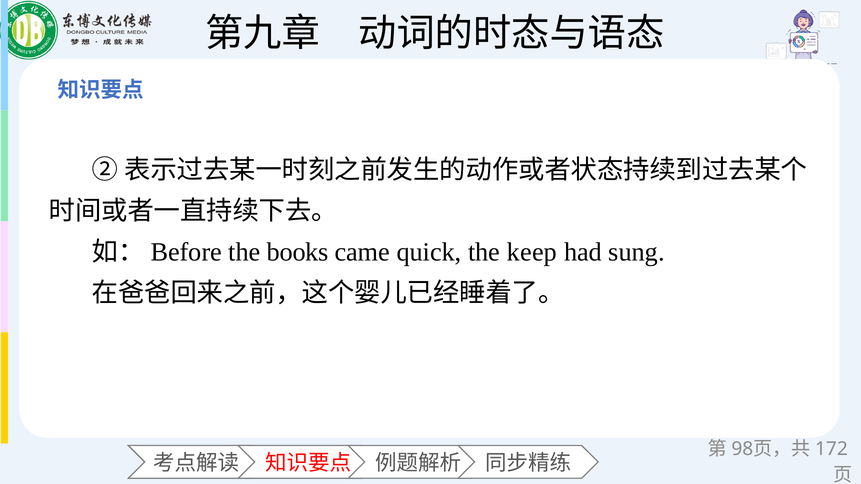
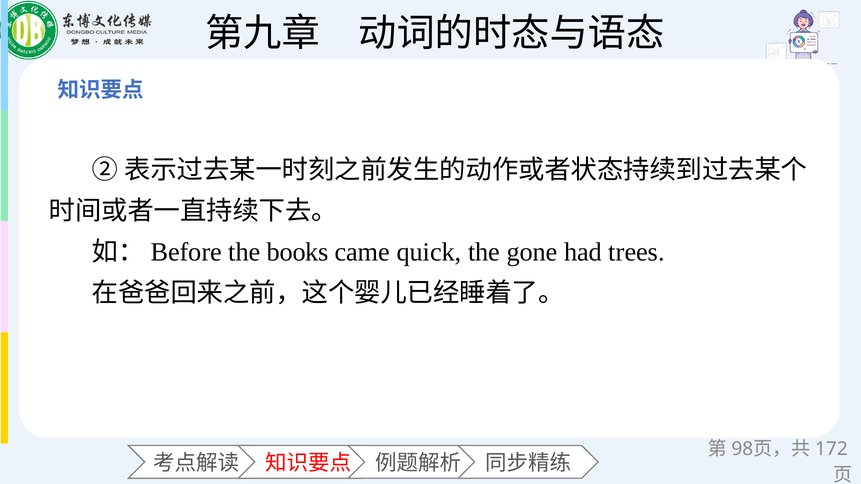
keep: keep -> gone
sung: sung -> trees
